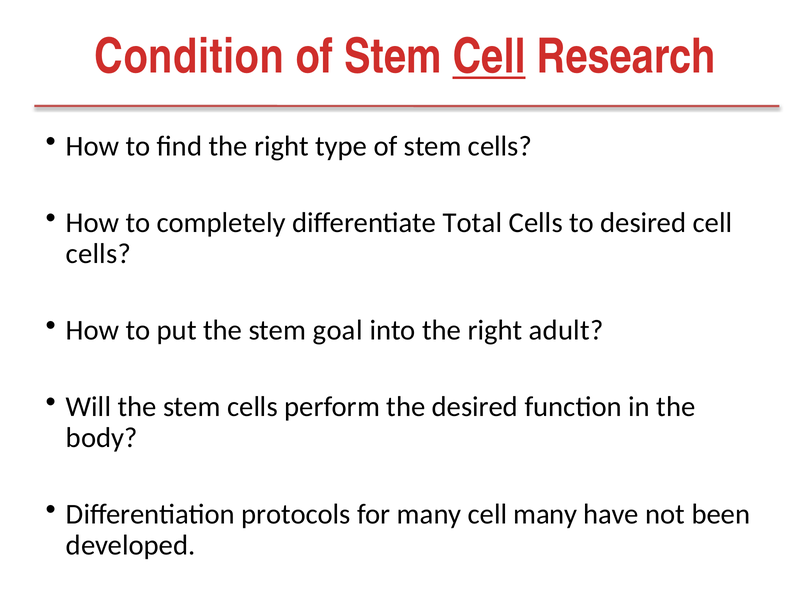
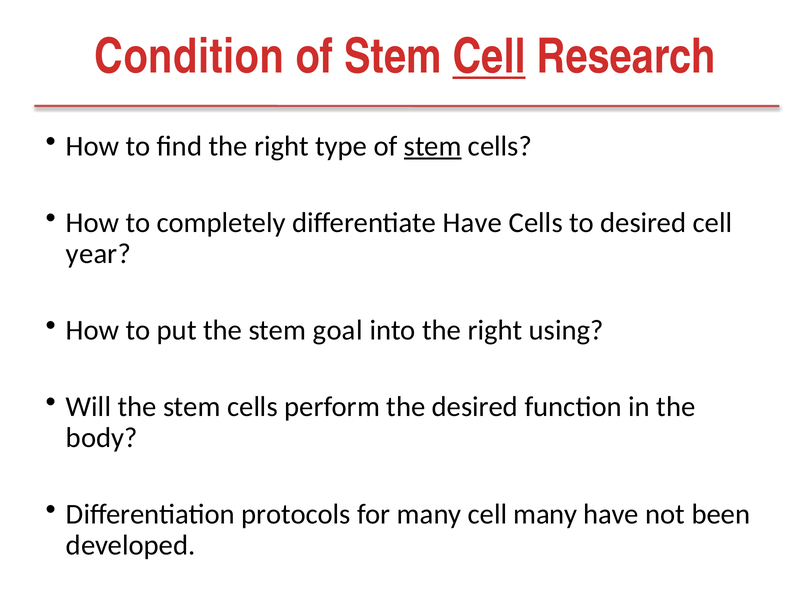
stem at (433, 146) underline: none -> present
differentiate Total: Total -> Have
cells at (98, 254): cells -> year
adult: adult -> using
